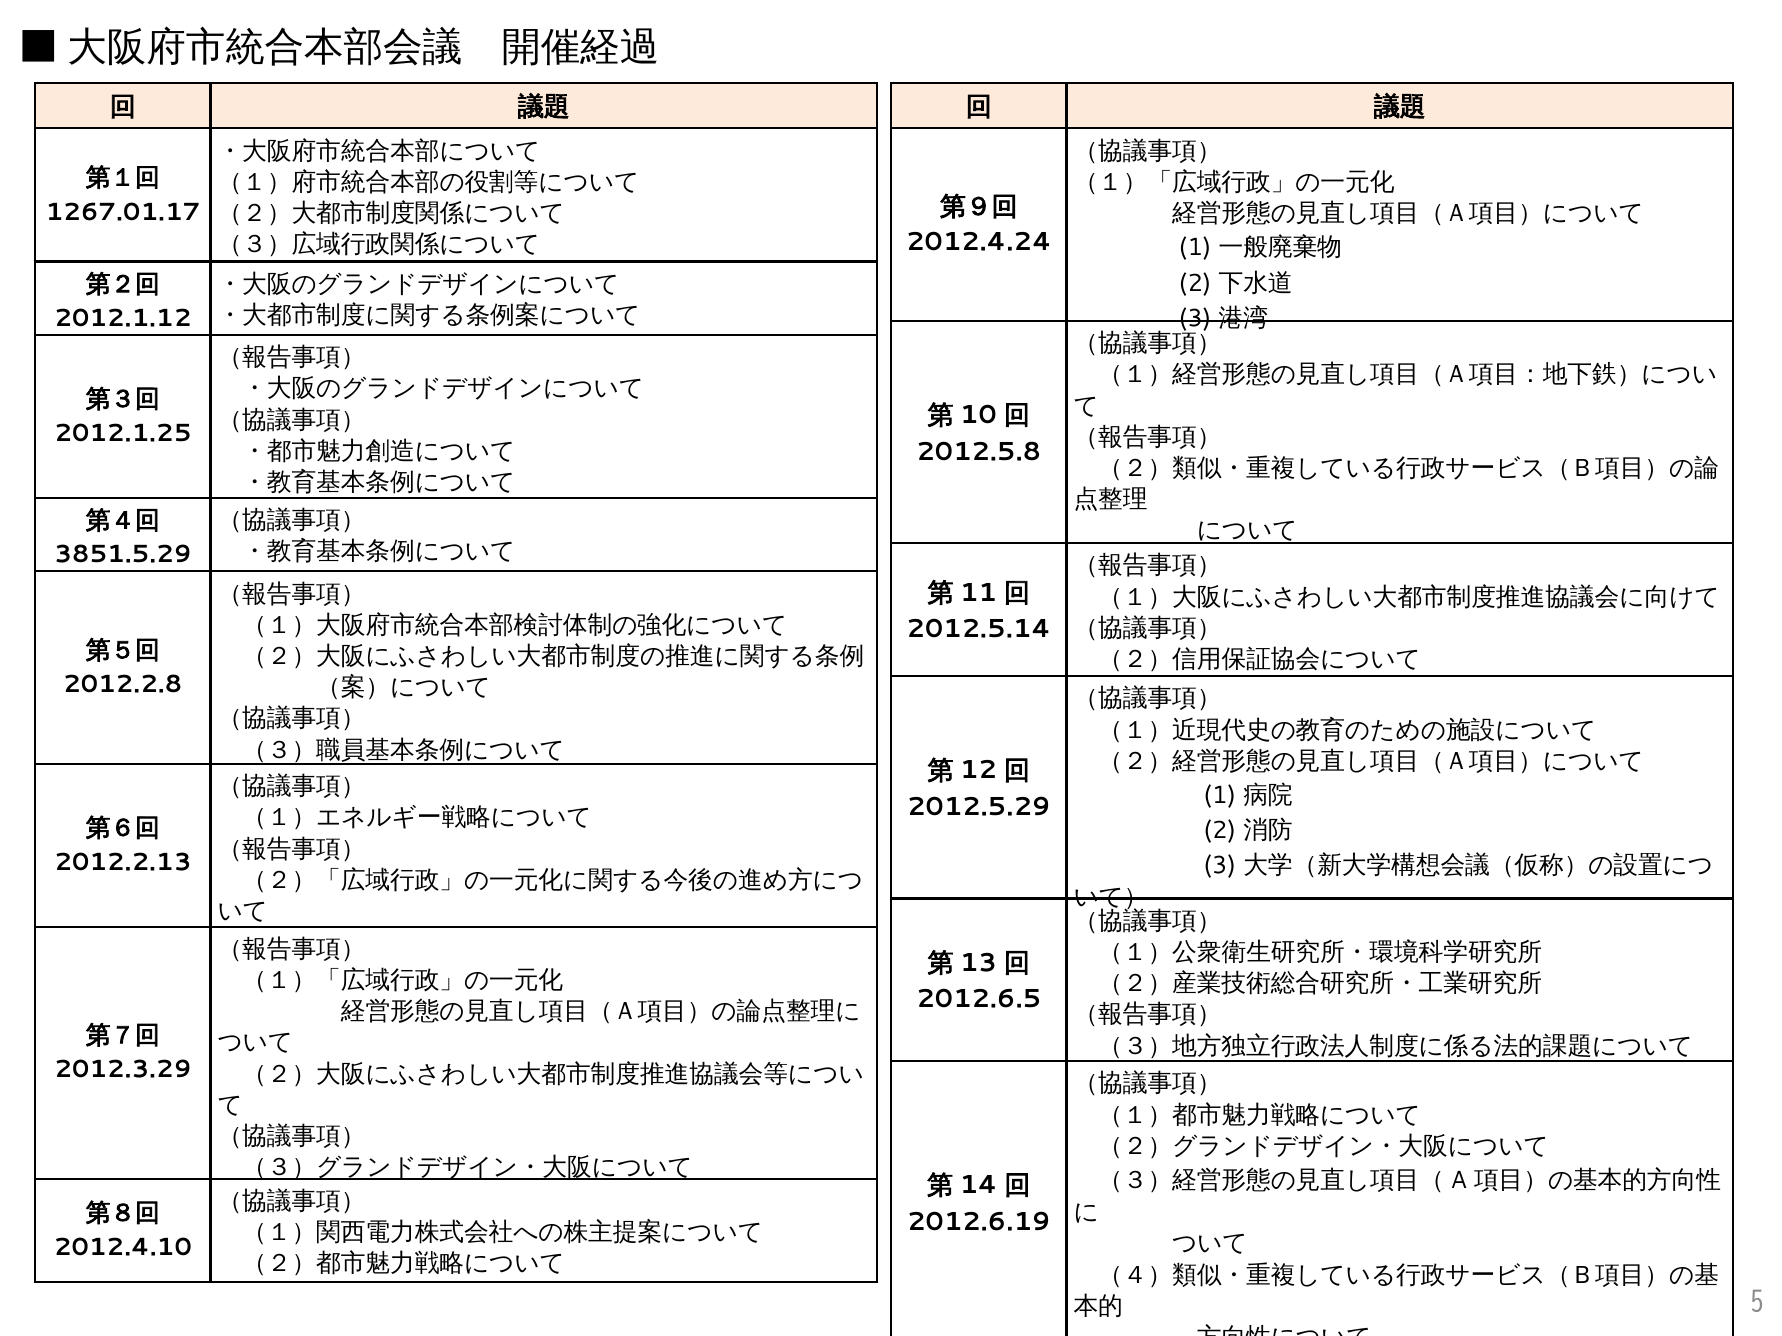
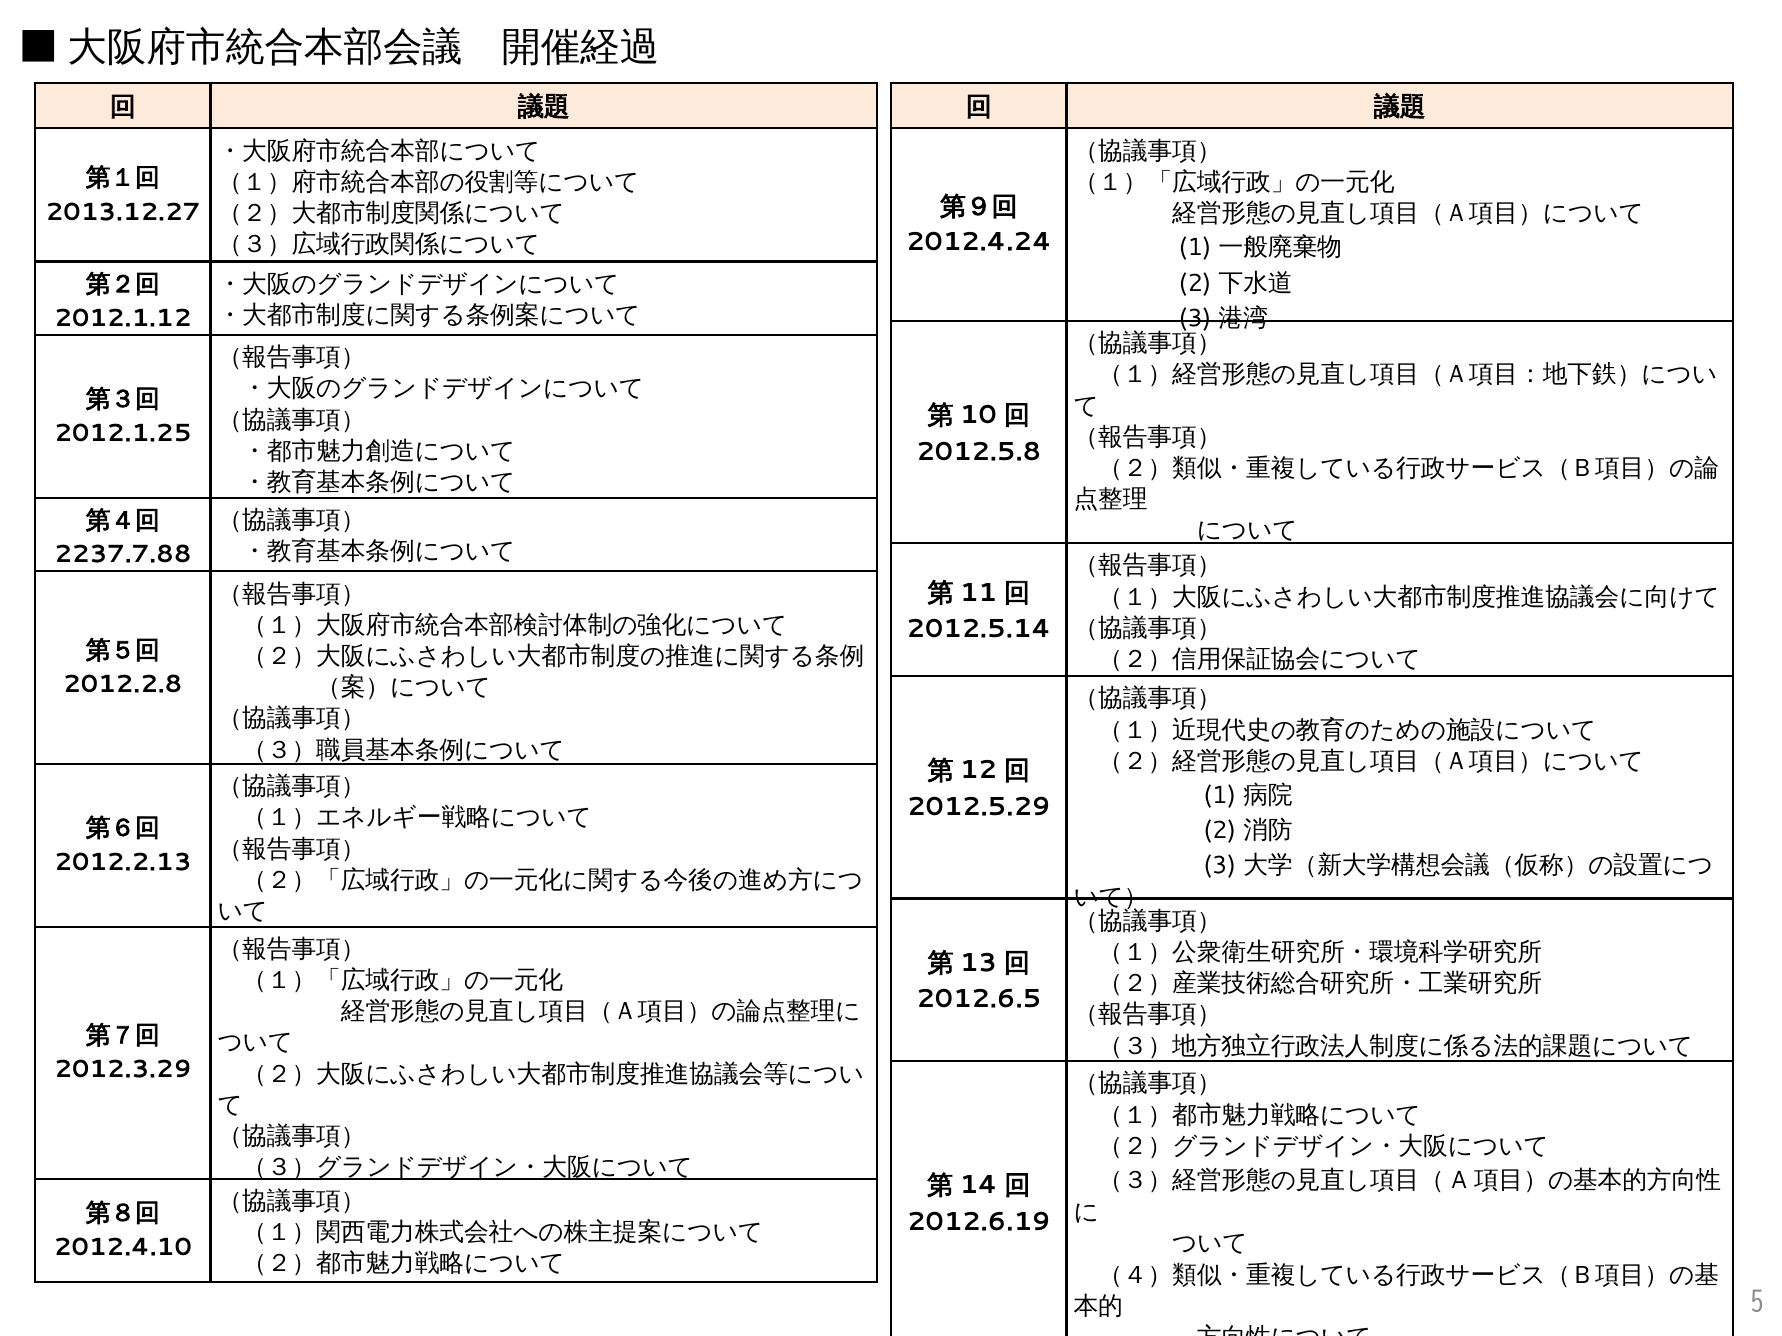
1267.01.17: 1267.01.17 -> 2013.12.27
3851.5.29: 3851.5.29 -> 2237.7.88
